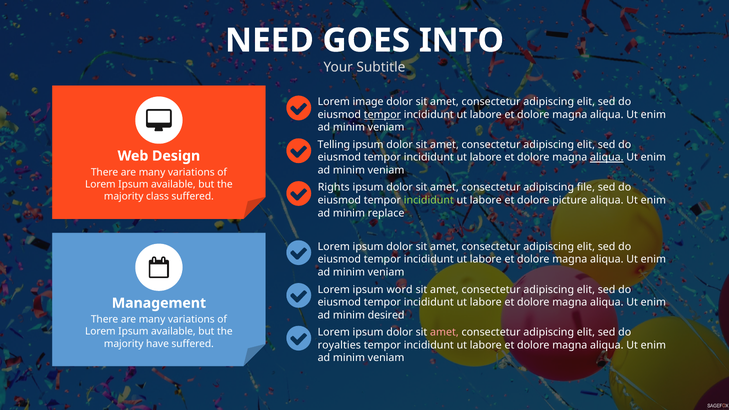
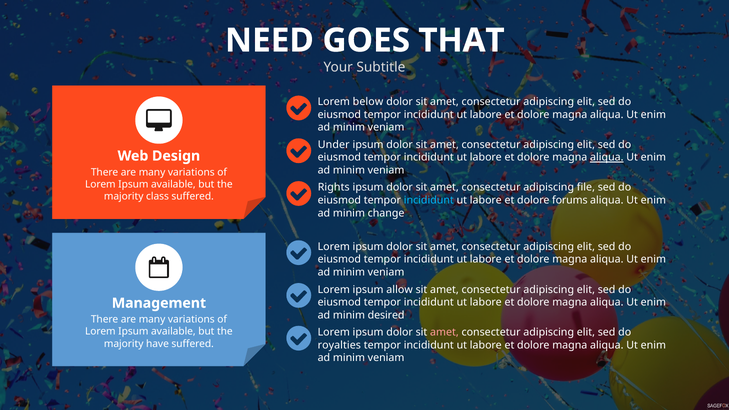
INTO: INTO -> THAT
image: image -> below
tempor at (382, 115) underline: present -> none
Telling: Telling -> Under
incididunt at (429, 200) colour: light green -> light blue
picture: picture -> forums
replace: replace -> change
word: word -> allow
